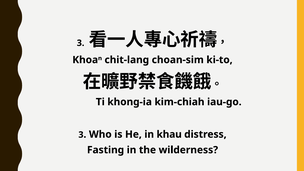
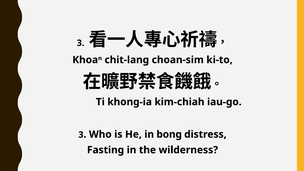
khau: khau -> bong
